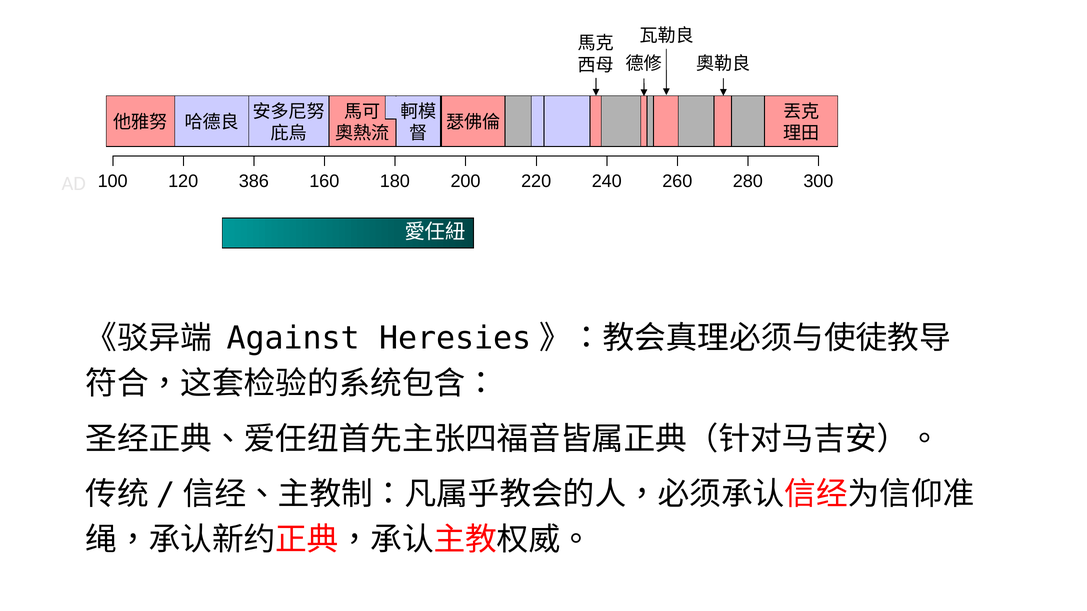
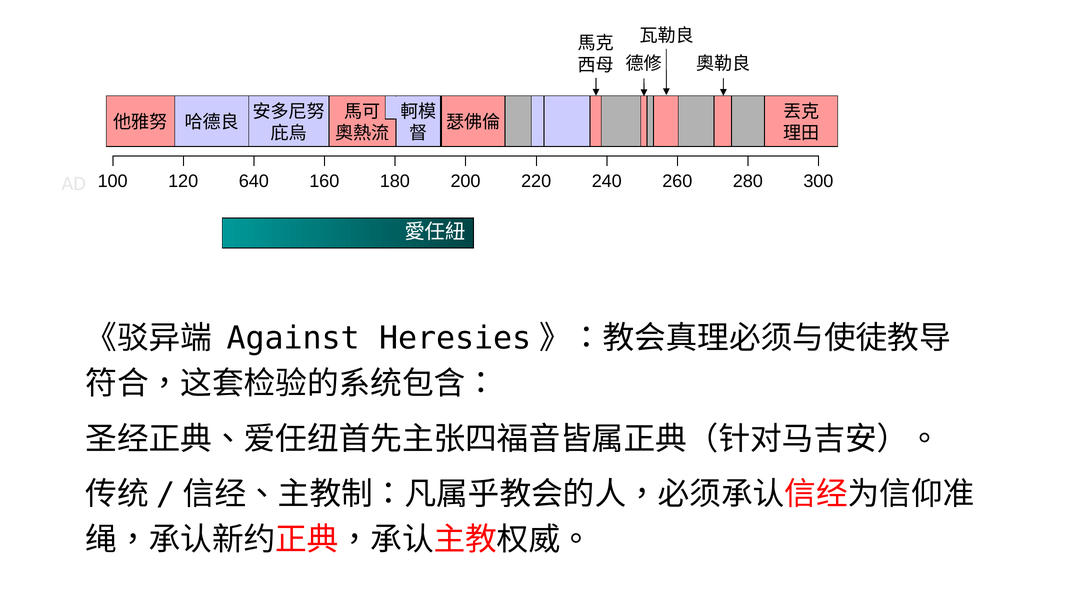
386: 386 -> 640
